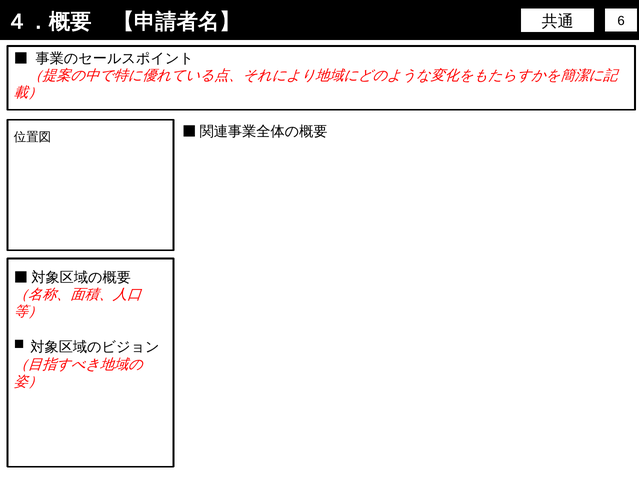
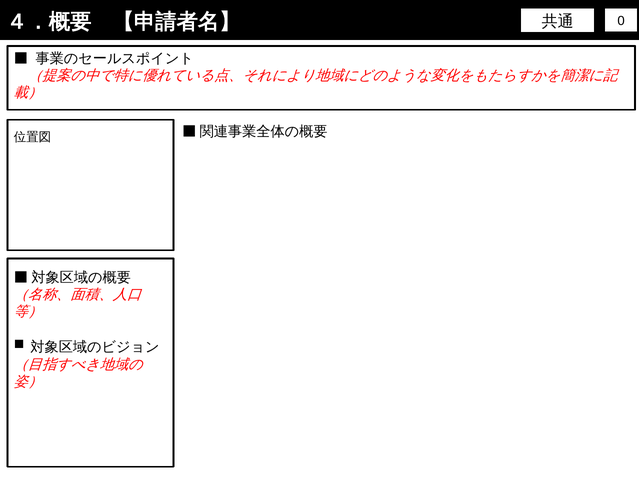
6: 6 -> 0
